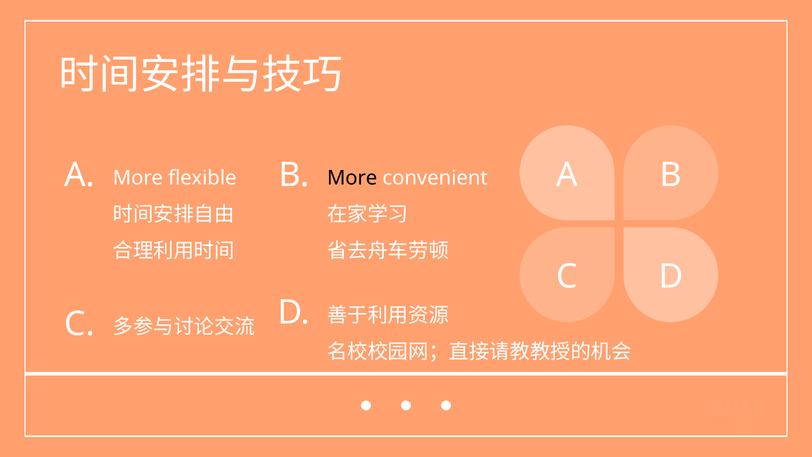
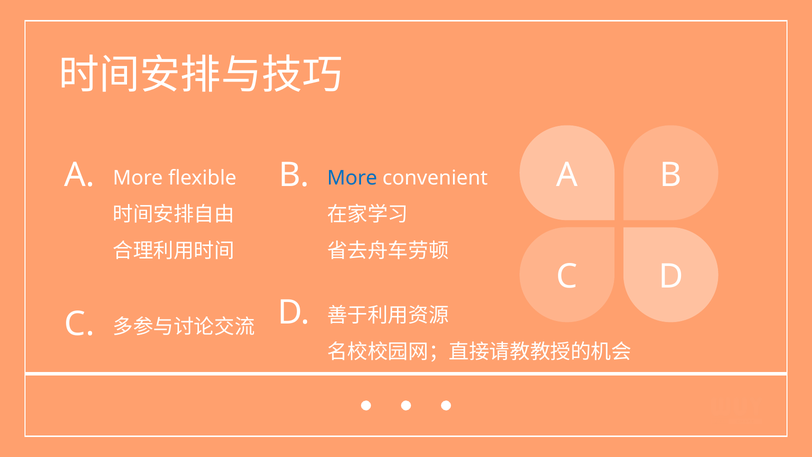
More at (352, 178) colour: black -> blue
